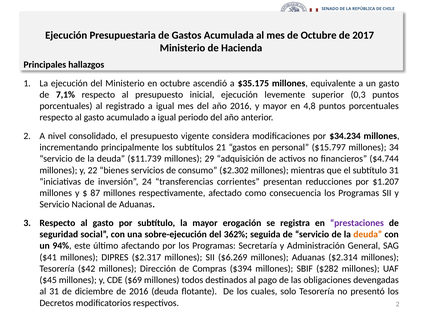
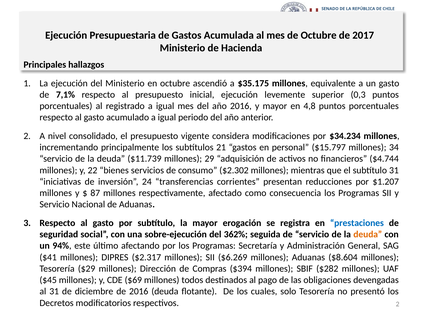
prestaciones colour: purple -> blue
$2.314: $2.314 -> $8.604
$42: $42 -> $29
